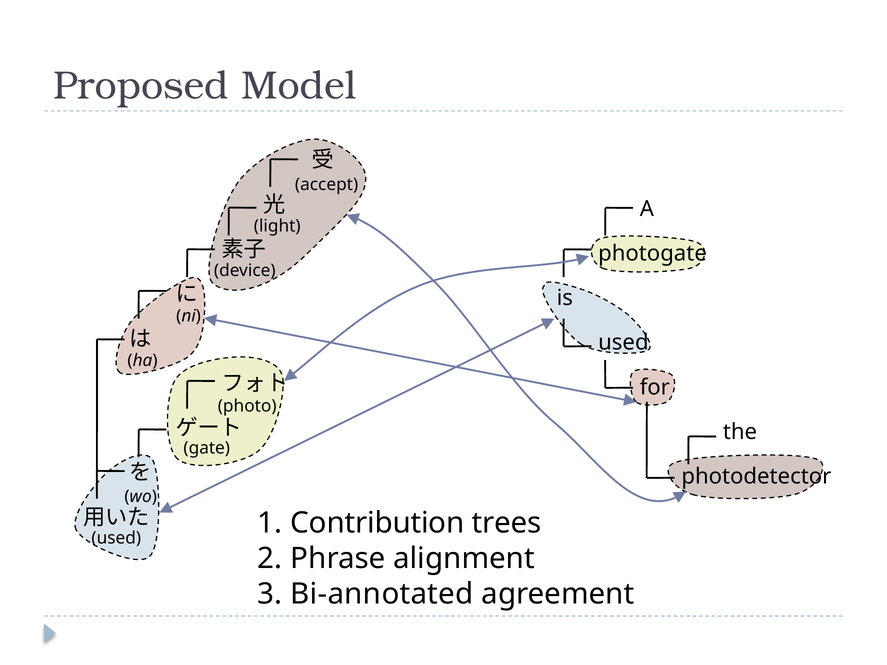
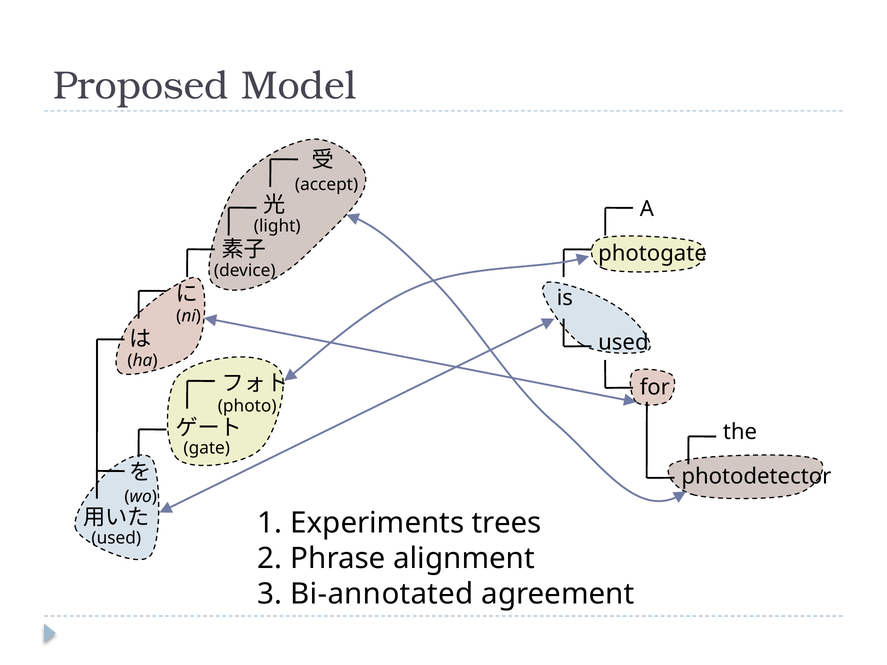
Contribution: Contribution -> Experiments
